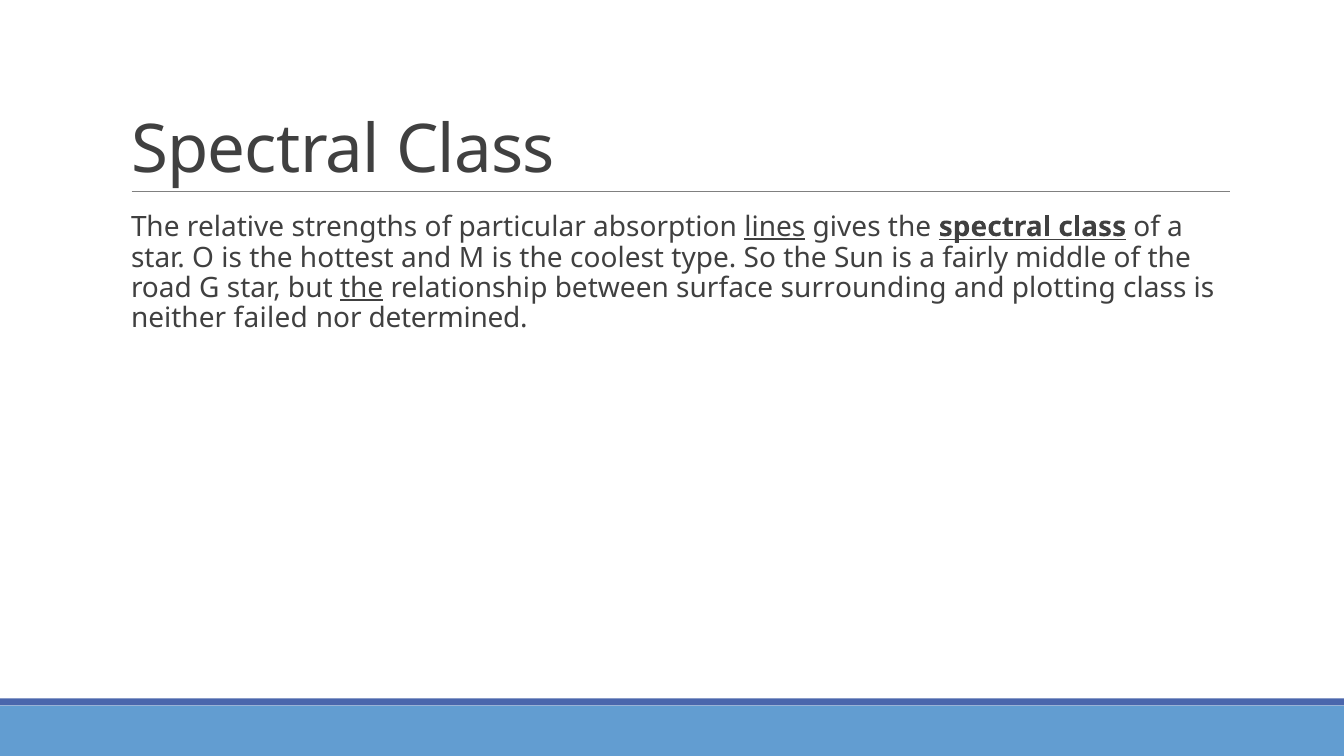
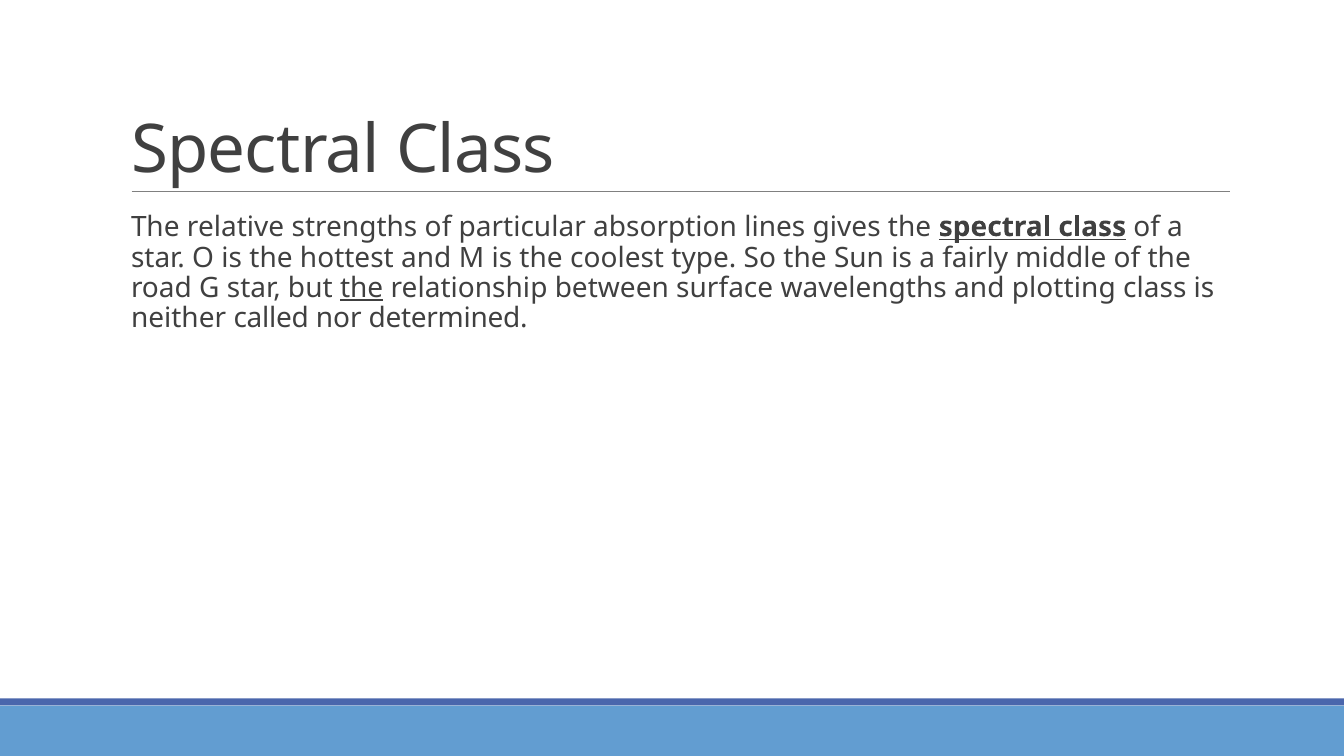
lines underline: present -> none
surrounding: surrounding -> wavelengths
failed: failed -> called
